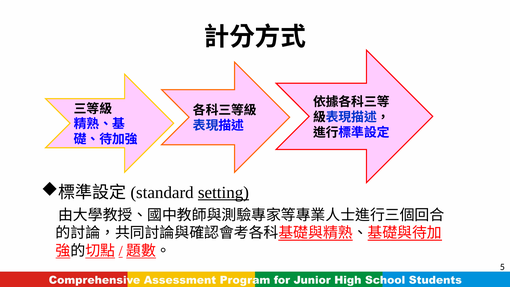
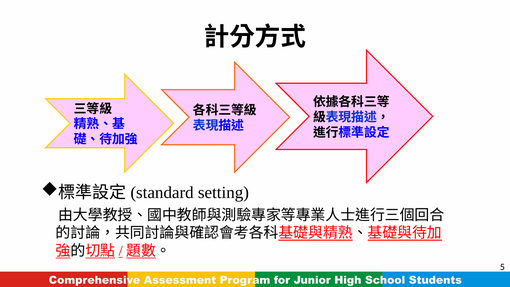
setting underline: present -> none
